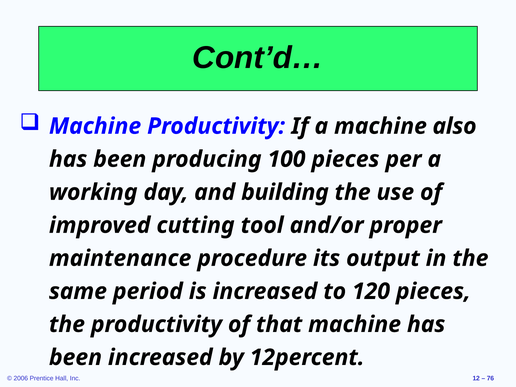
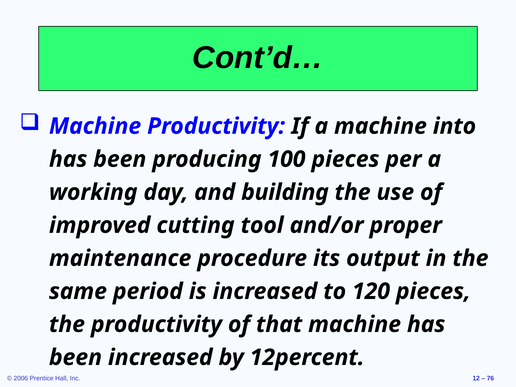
also: also -> into
